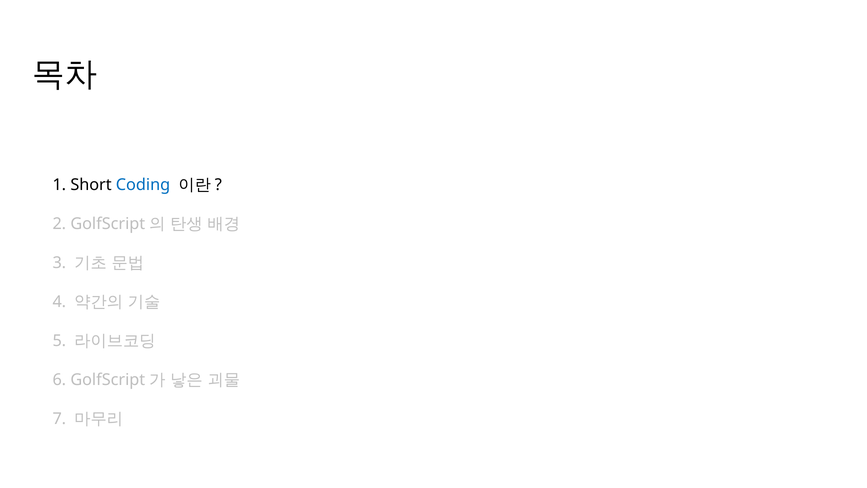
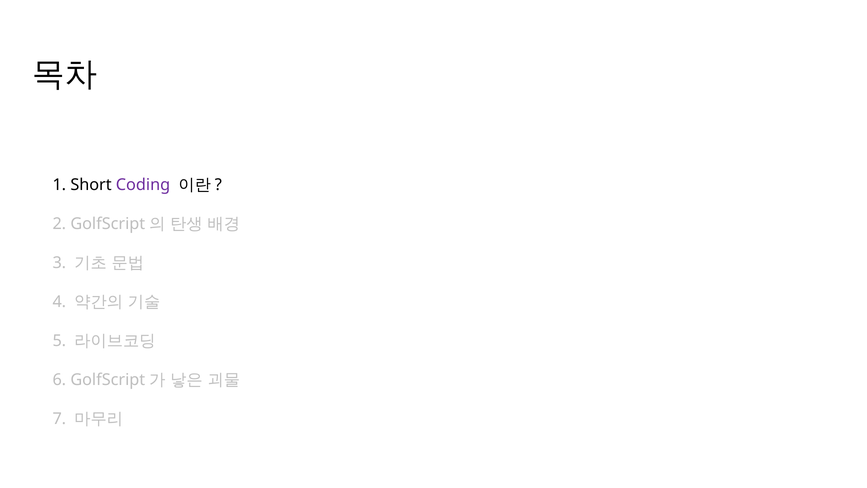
Coding colour: blue -> purple
